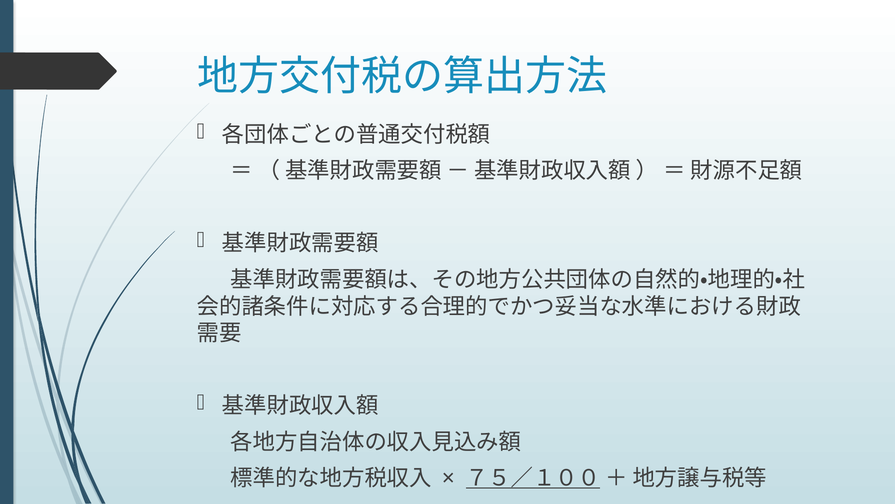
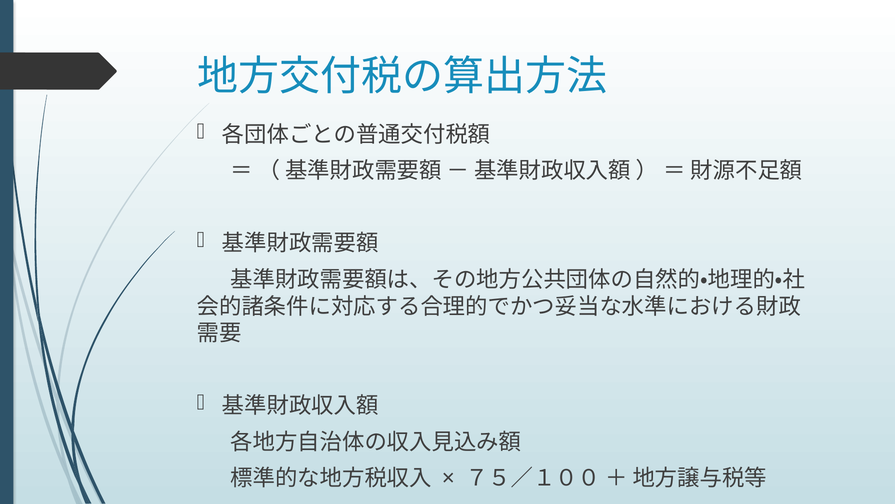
７５／１００ underline: present -> none
